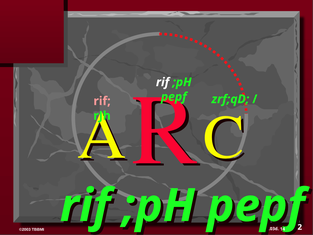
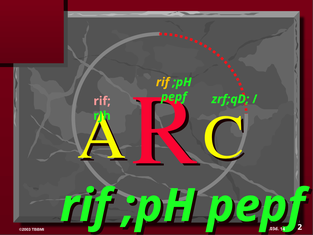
rif at (163, 82) colour: white -> yellow
